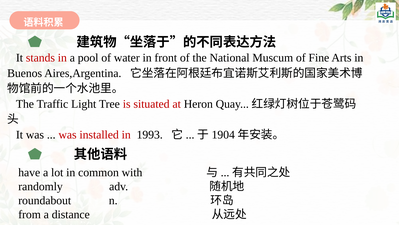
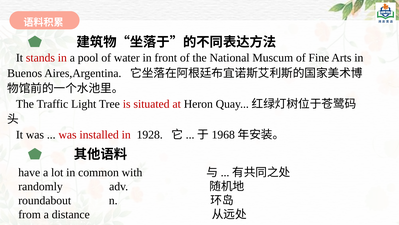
1993: 1993 -> 1928
1904: 1904 -> 1968
